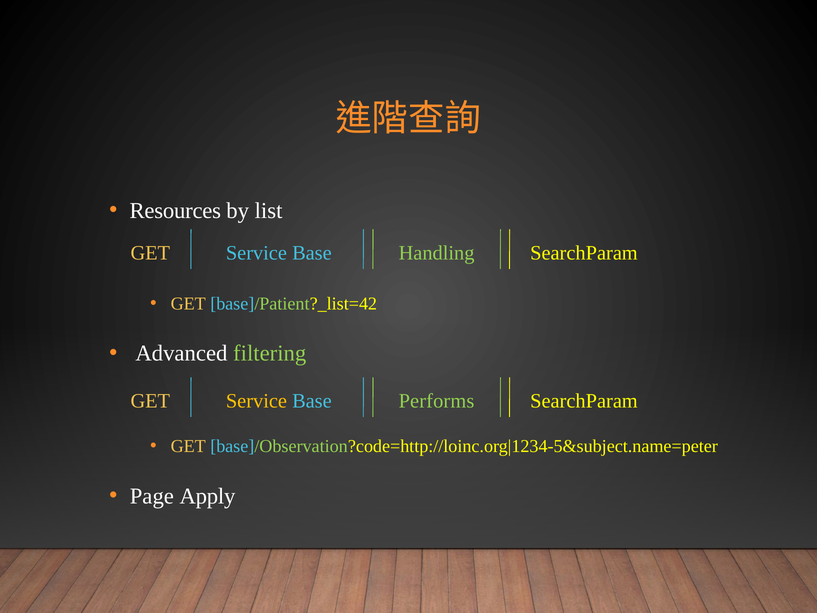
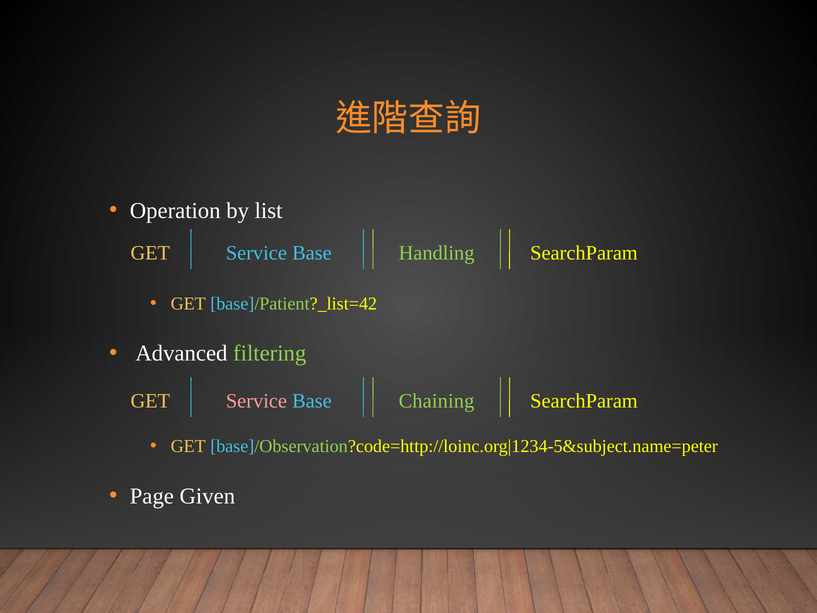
Resources: Resources -> Operation
Service at (256, 401) colour: yellow -> pink
Performs: Performs -> Chaining
Apply: Apply -> Given
